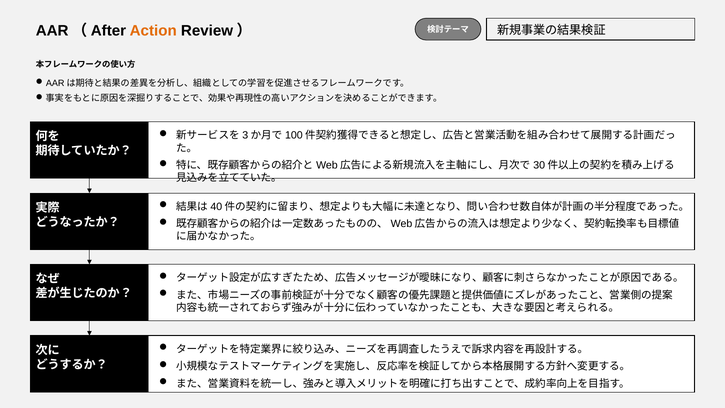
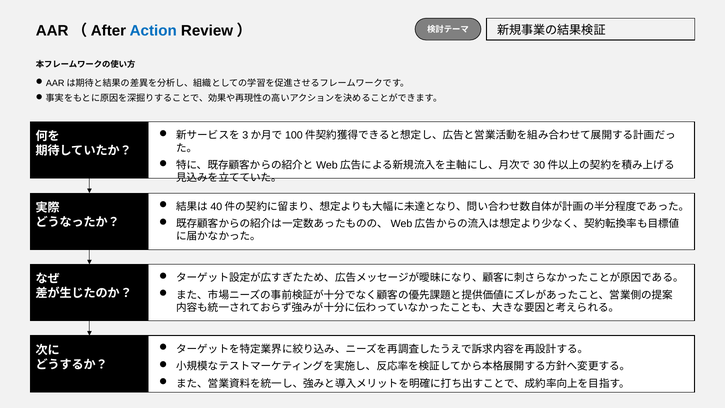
Action colour: orange -> blue
